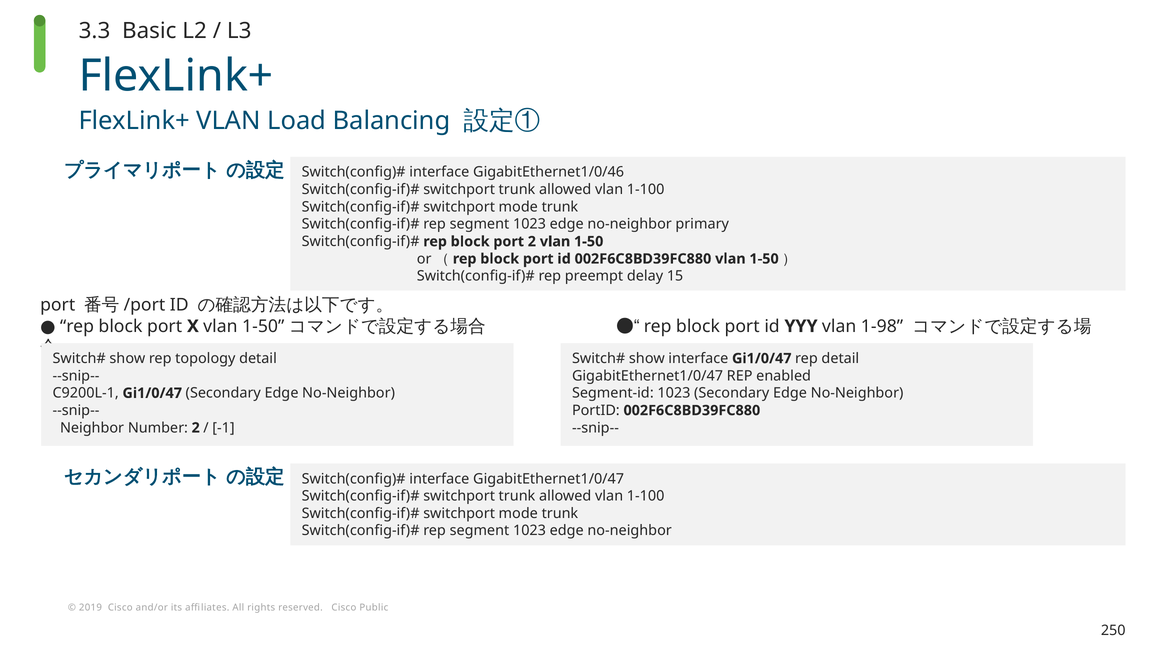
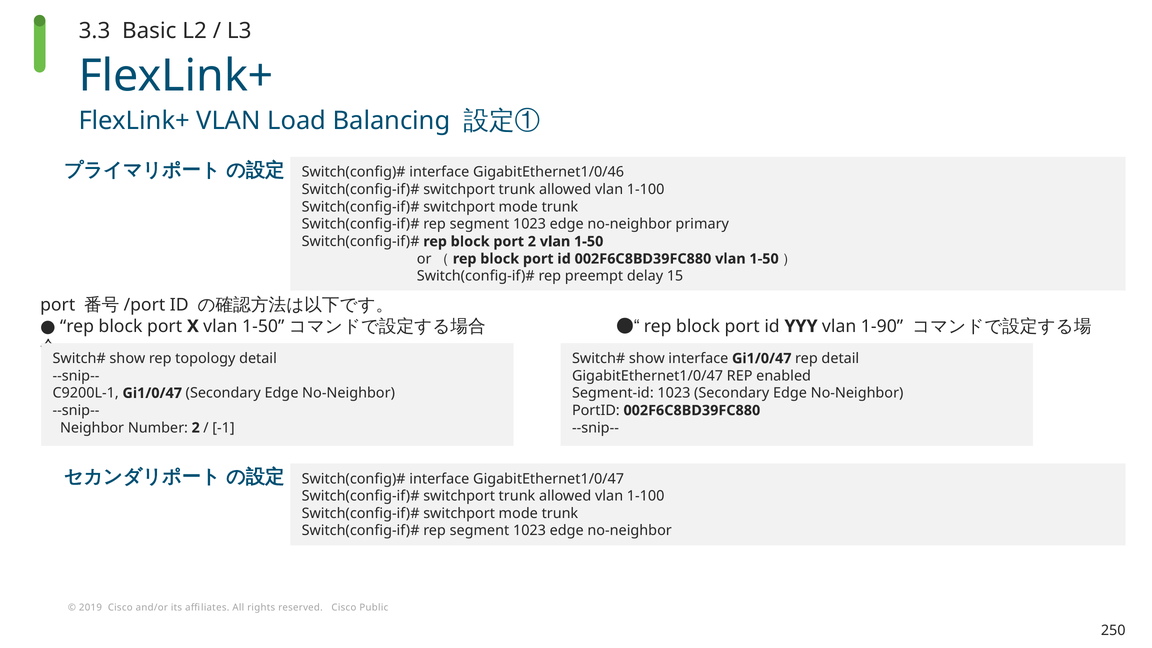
1-98: 1-98 -> 1-90
